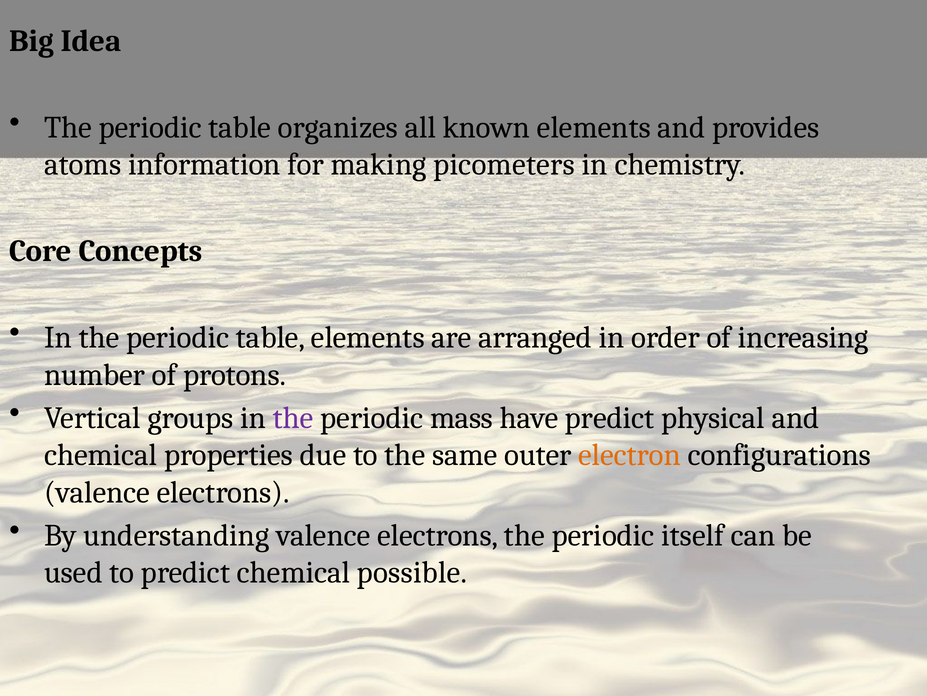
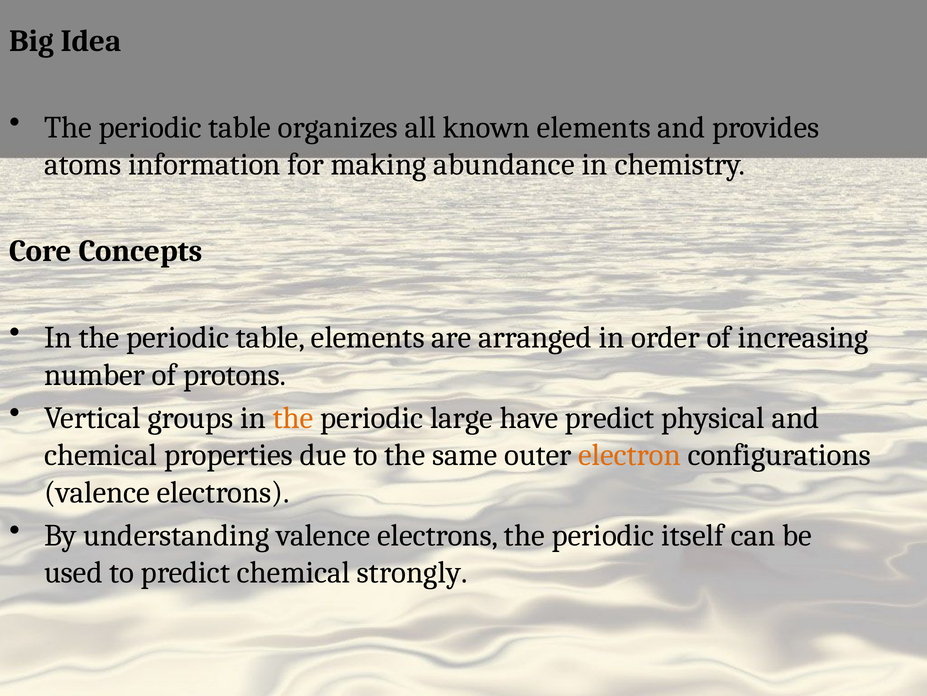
picometers: picometers -> abundance
the at (293, 418) colour: purple -> orange
mass: mass -> large
possible: possible -> strongly
